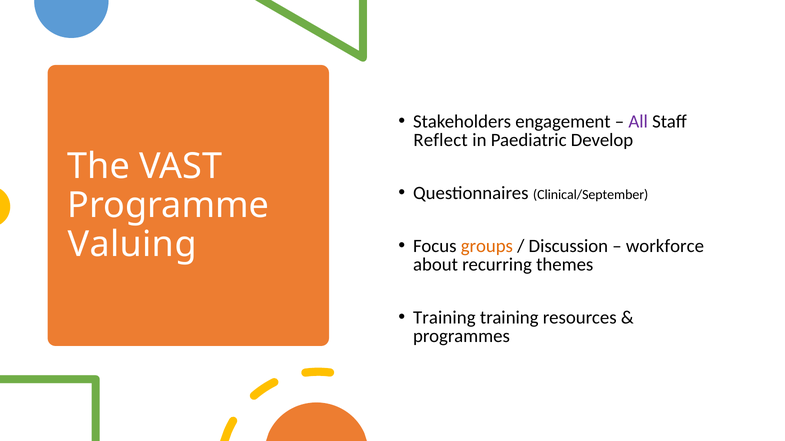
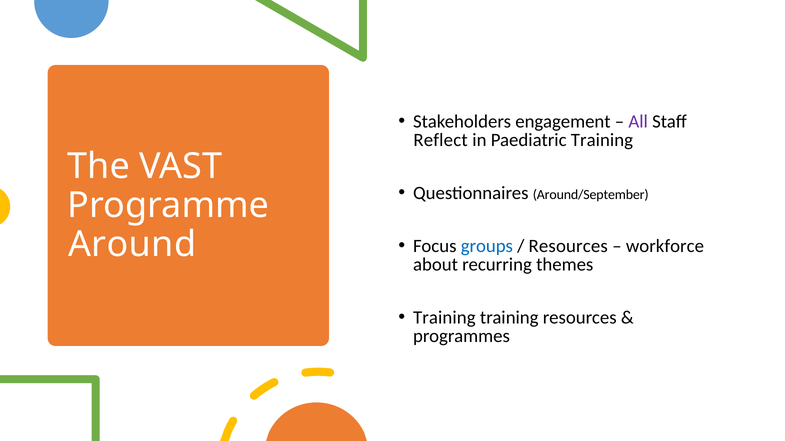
Paediatric Develop: Develop -> Training
Clinical/September: Clinical/September -> Around/September
Valuing: Valuing -> Around
groups colour: orange -> blue
Discussion at (568, 246): Discussion -> Resources
